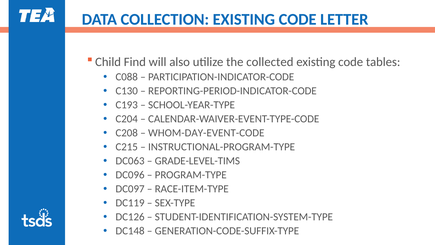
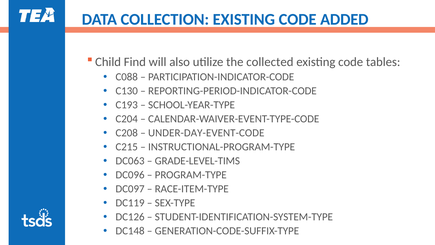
LETTER: LETTER -> ADDED
WHOM-DAY-EVENT-CODE: WHOM-DAY-EVENT-CODE -> UNDER-DAY-EVENT-CODE
